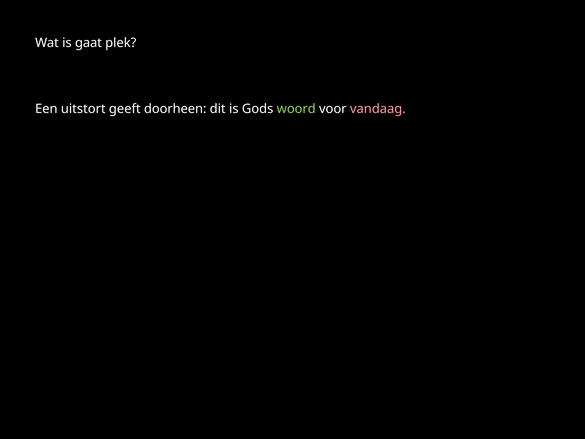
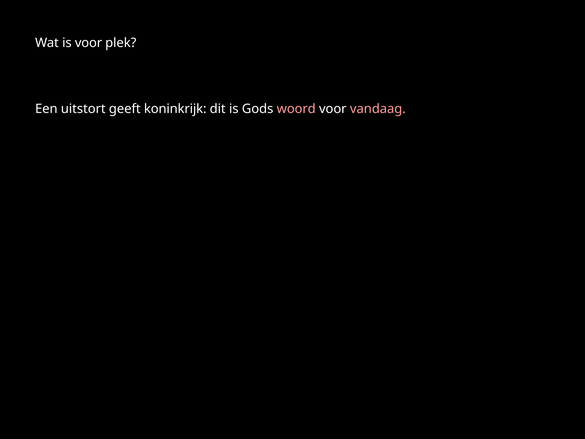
is gaat: gaat -> voor
doorheen: doorheen -> koninkrijk
woord colour: light green -> pink
